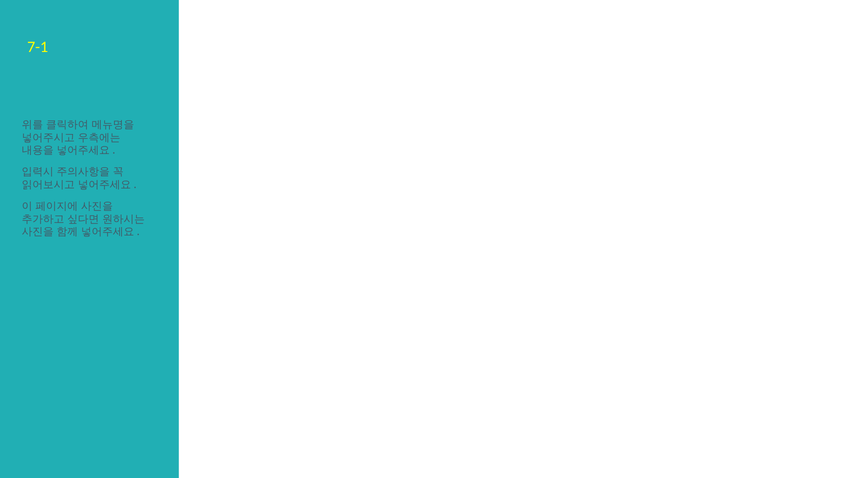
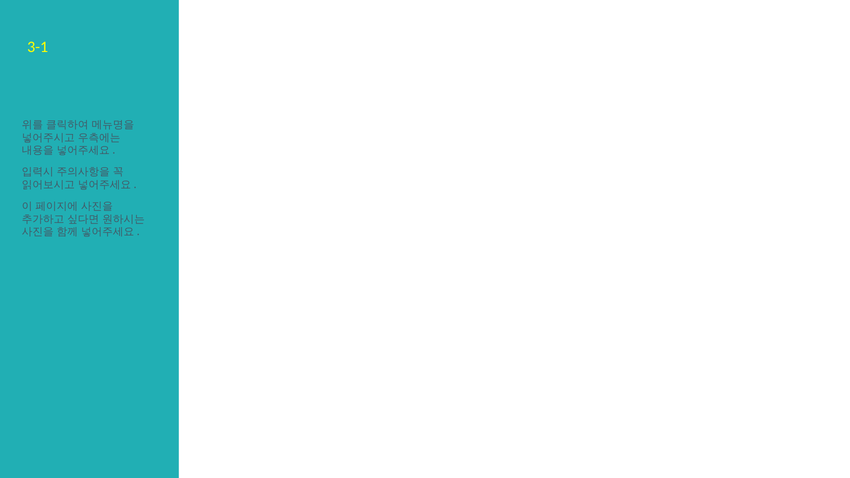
7-1: 7-1 -> 3-1
